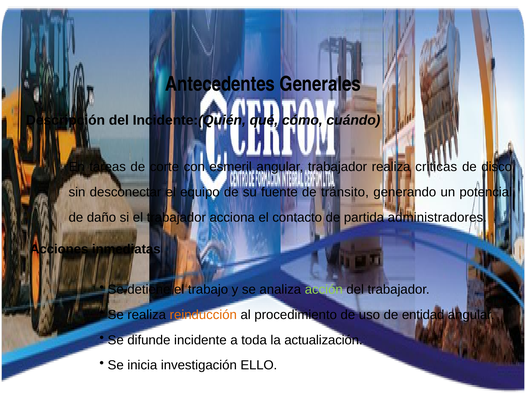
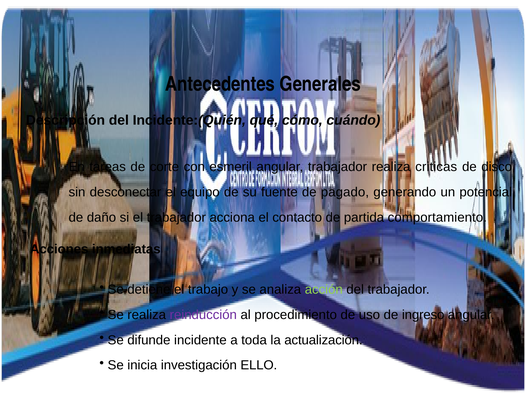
tránsito: tránsito -> pagado
administradores: administradores -> comportamiento
reinducción colour: orange -> purple
entidad: entidad -> ingreso
